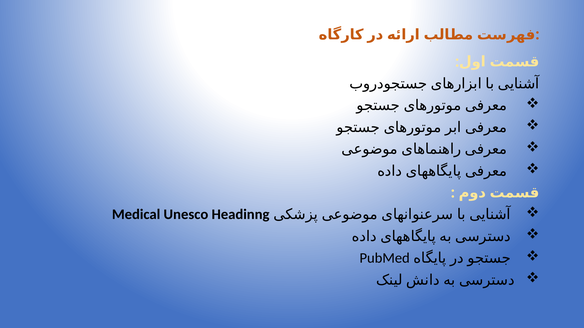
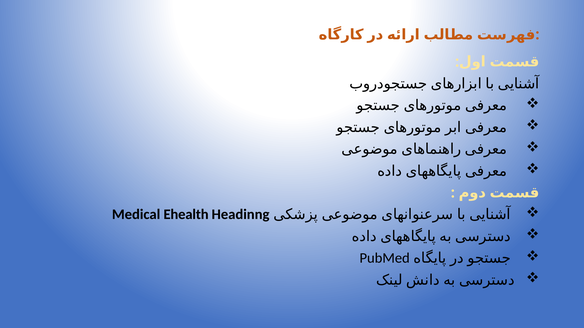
Unesco: Unesco -> Ehealth
